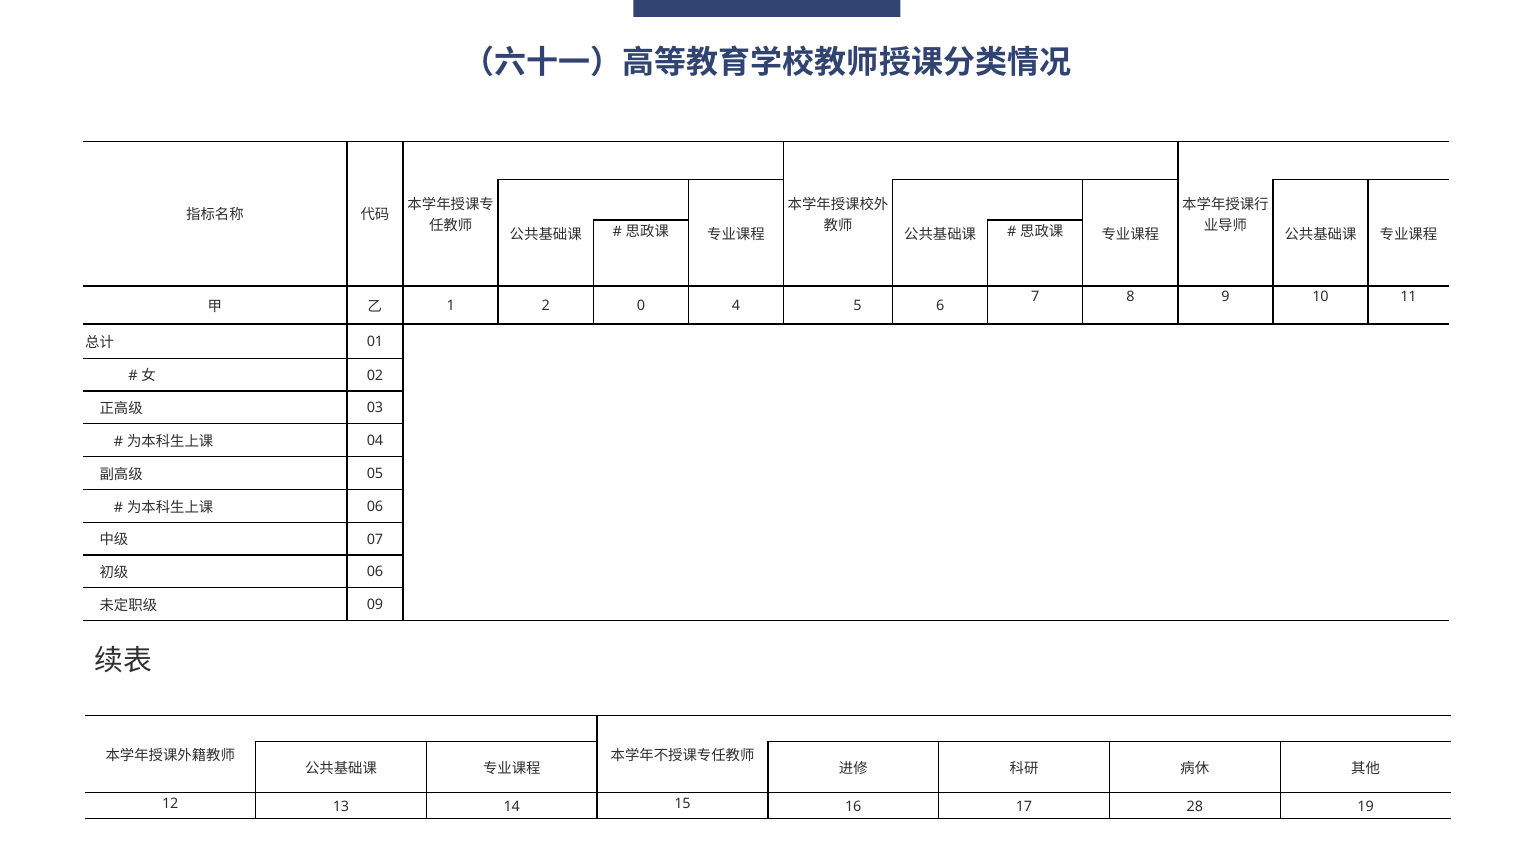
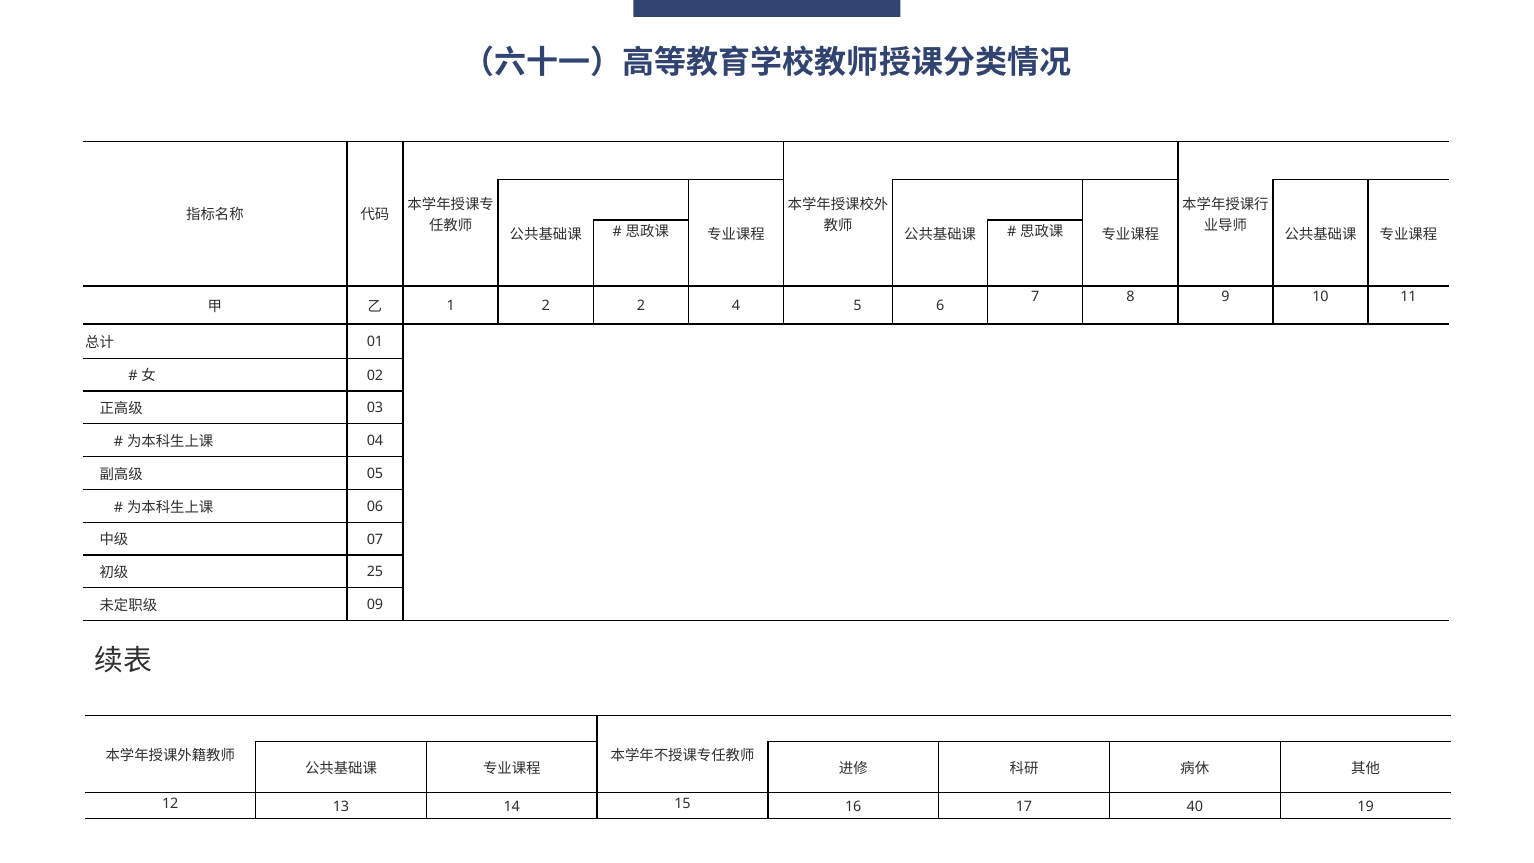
2 0: 0 -> 2
06 at (375, 572): 06 -> 25
28: 28 -> 40
